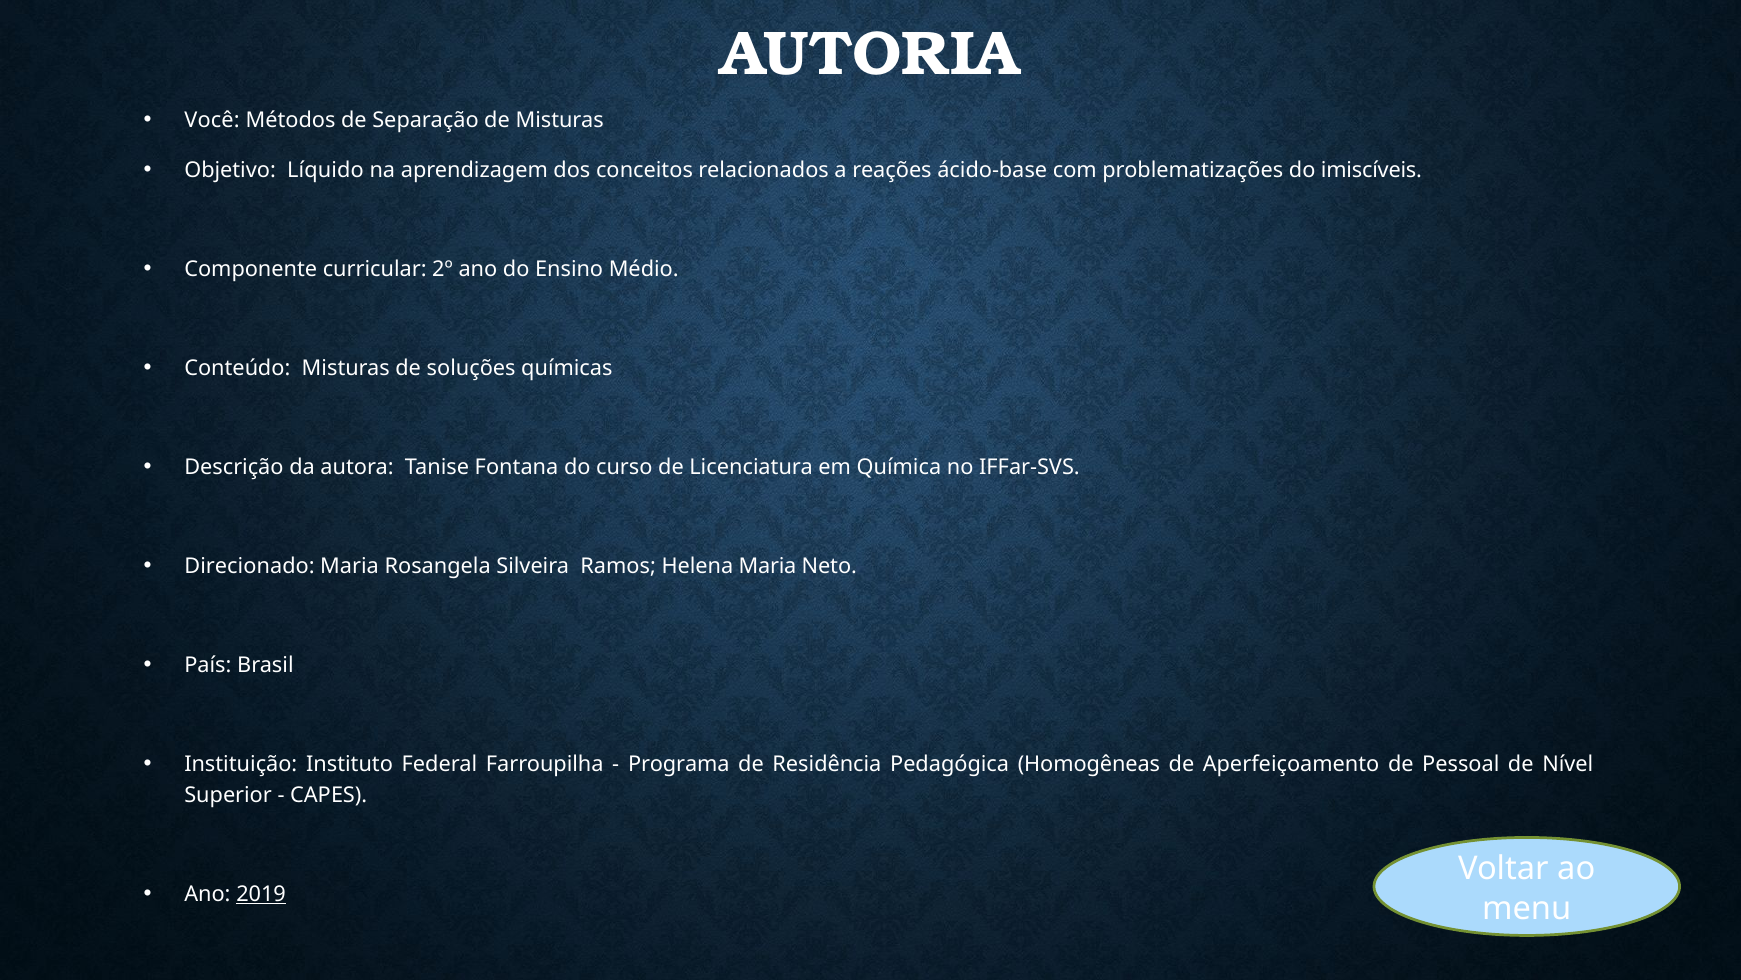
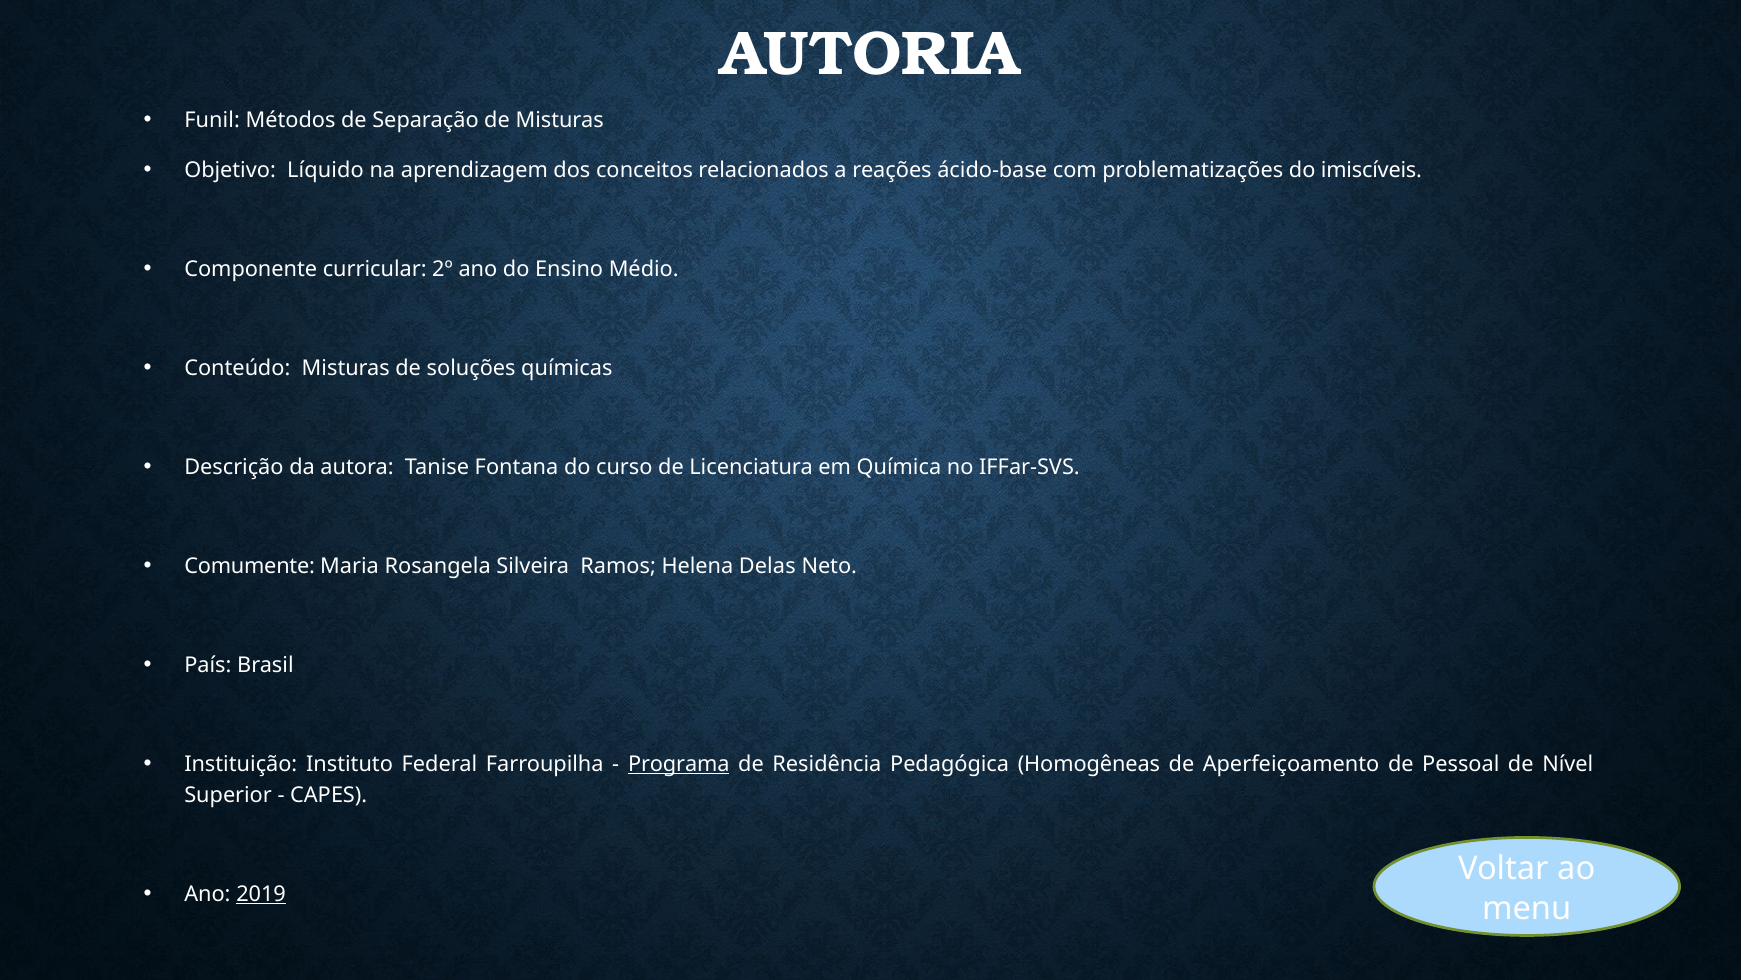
Você: Você -> Funil
Direcionado: Direcionado -> Comumente
Helena Maria: Maria -> Delas
Programa underline: none -> present
